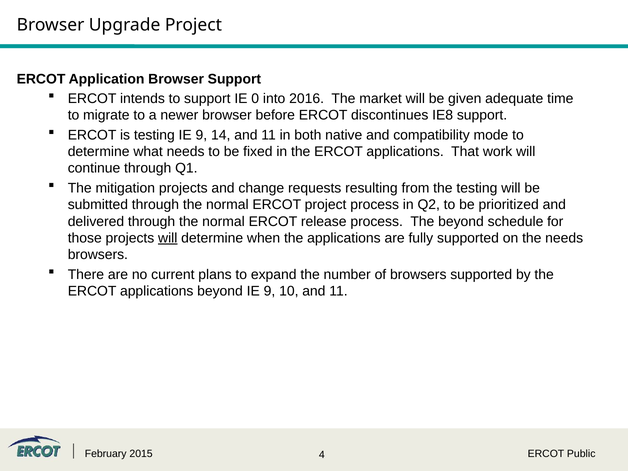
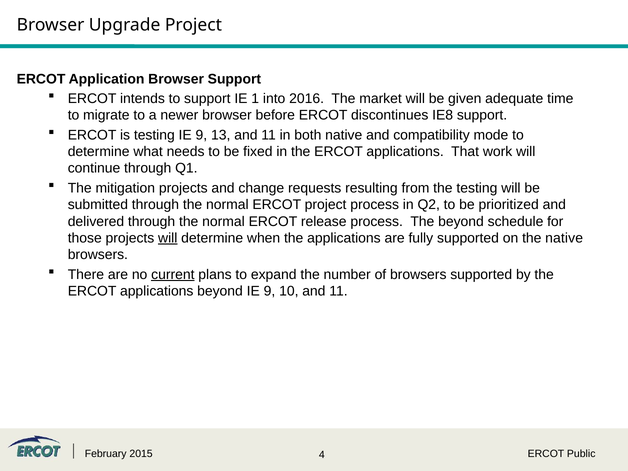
0: 0 -> 1
14: 14 -> 13
the needs: needs -> native
current underline: none -> present
